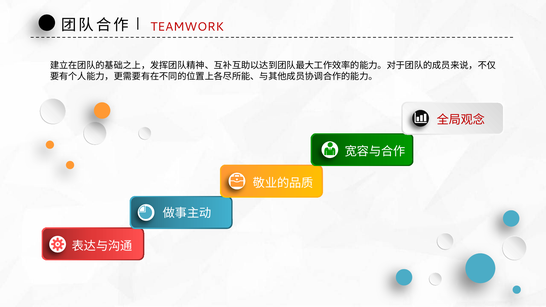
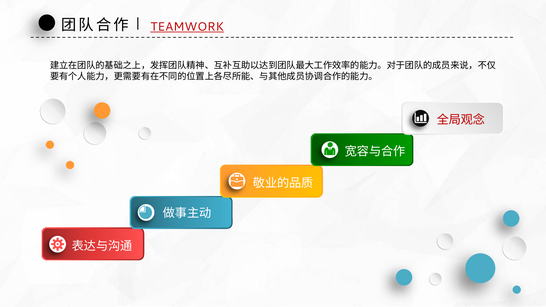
TEAMWORK underline: none -> present
